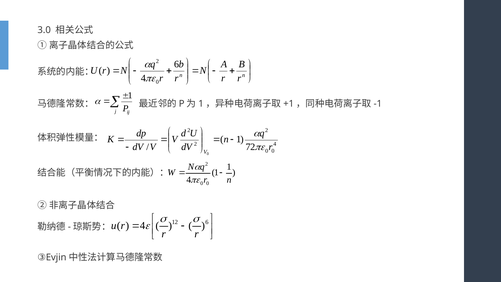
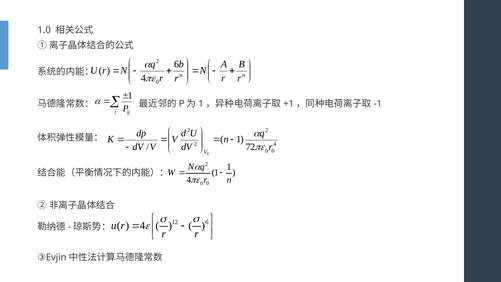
3.0: 3.0 -> 1.0
